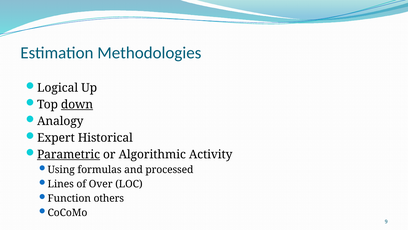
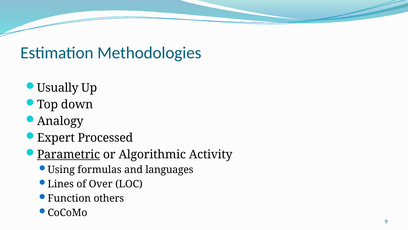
Logical: Logical -> Usually
down underline: present -> none
Historical: Historical -> Processed
processed: processed -> languages
